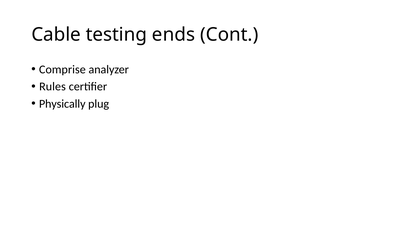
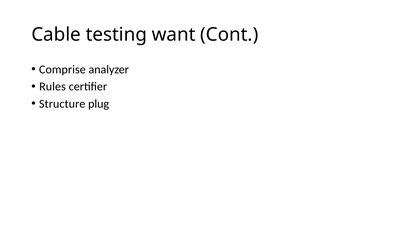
ends: ends -> want
Physically: Physically -> Structure
